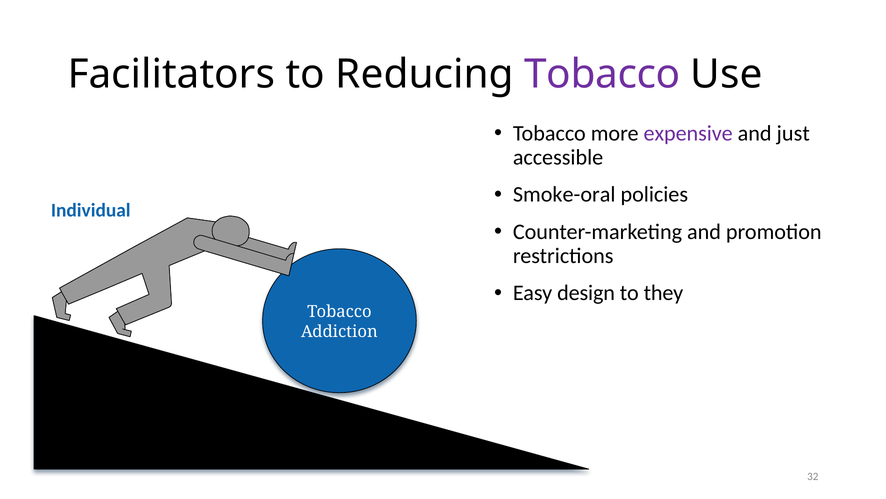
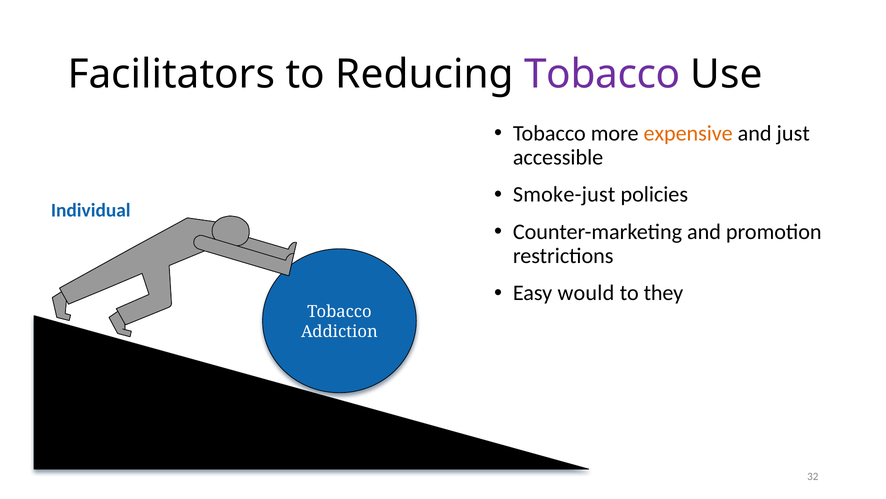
expensive colour: purple -> orange
Smoke-oral: Smoke-oral -> Smoke-just
design: design -> would
